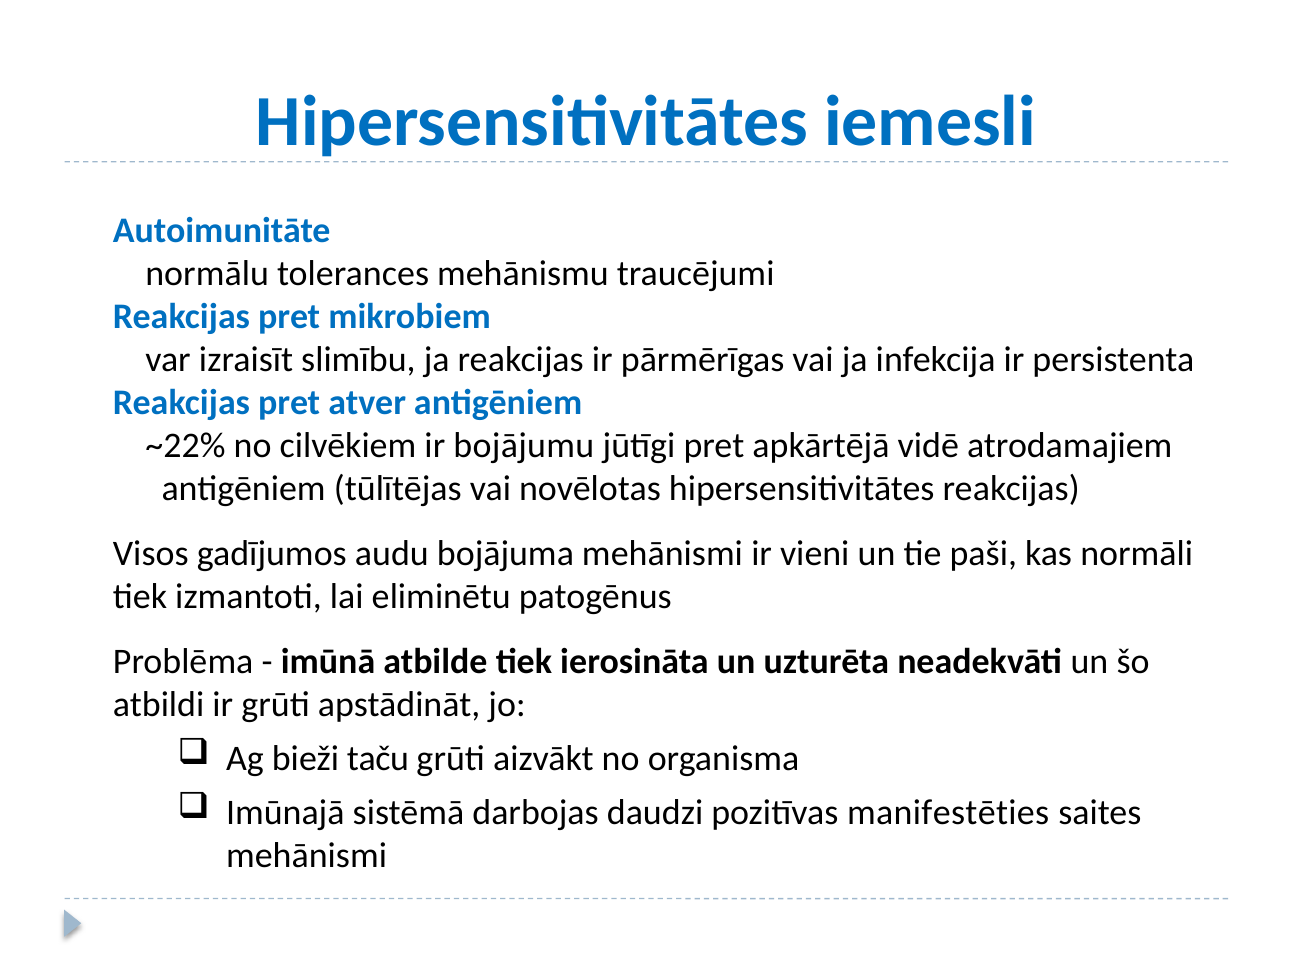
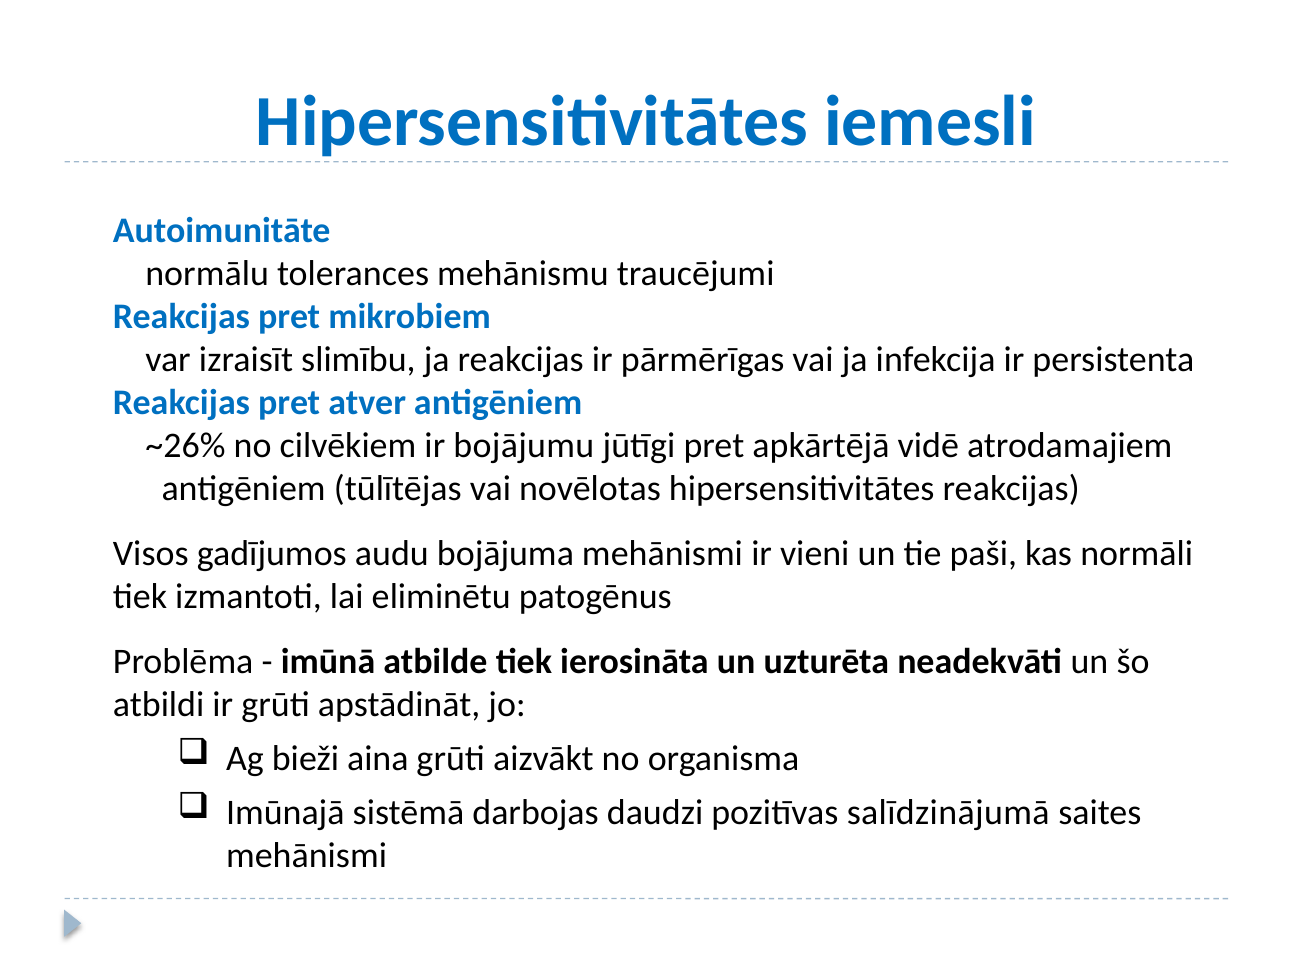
~22%: ~22% -> ~26%
taču: taču -> aina
manifestēties: manifestēties -> salīdzinājumā
